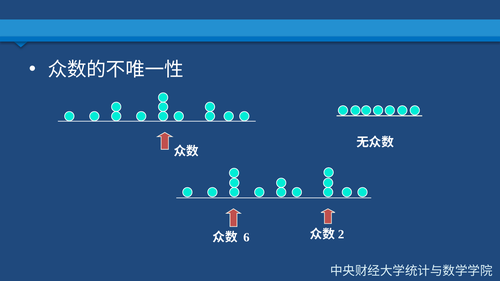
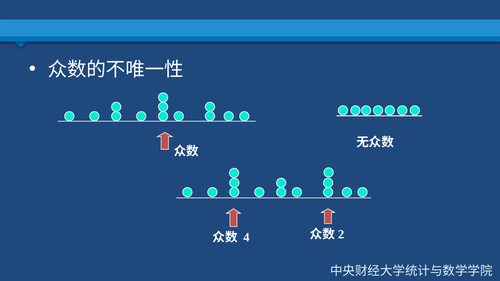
6: 6 -> 4
